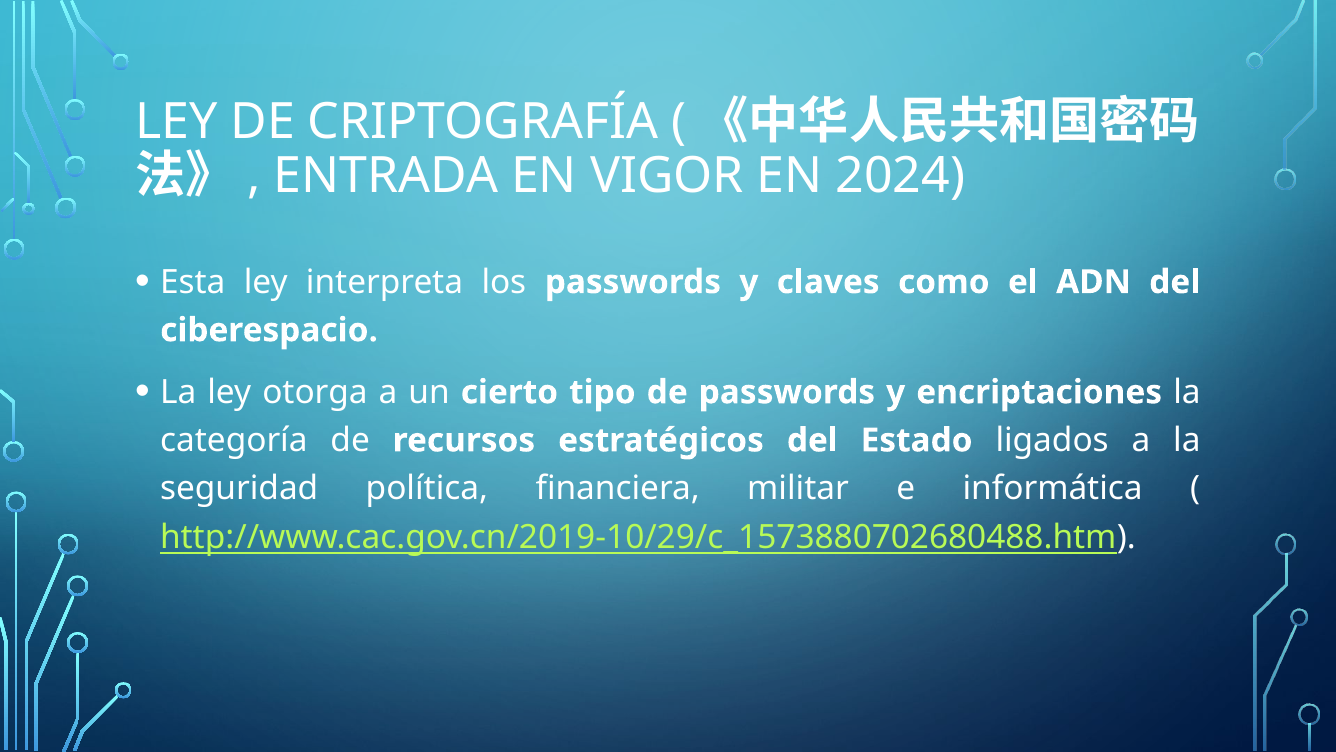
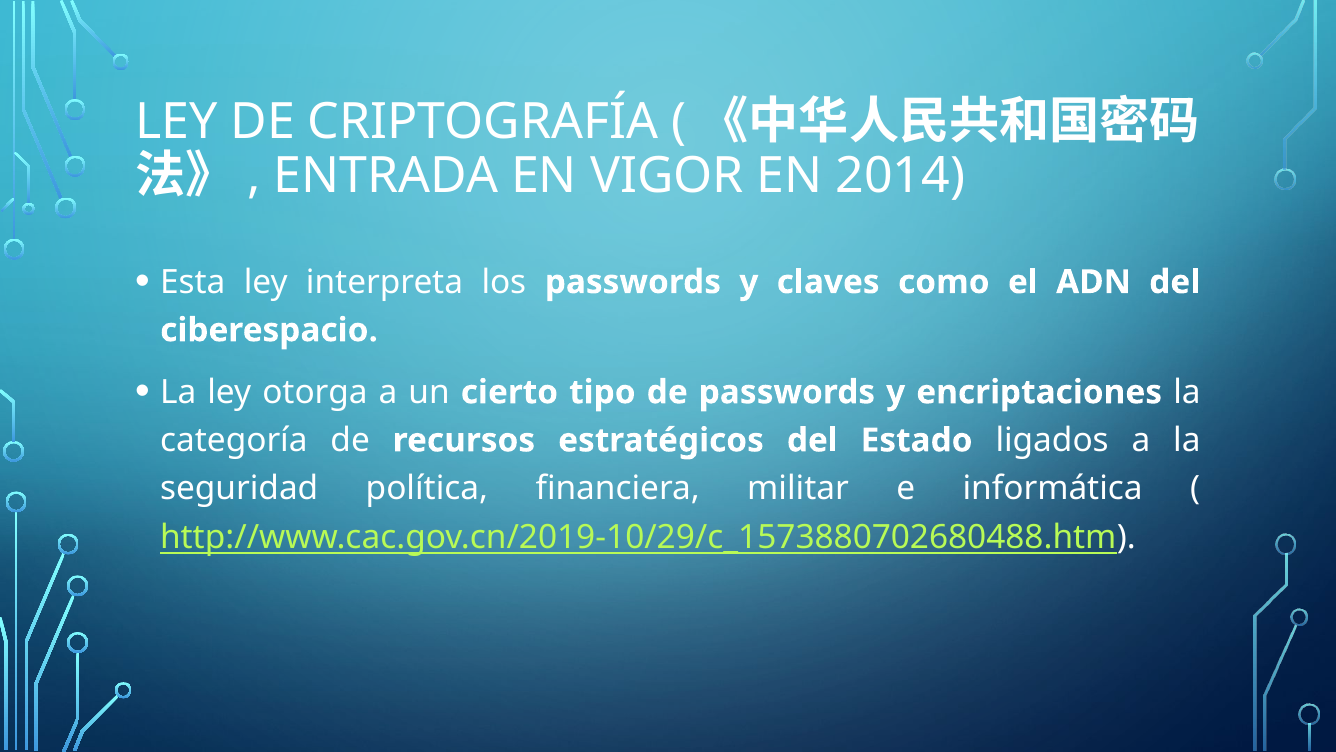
2024: 2024 -> 2014
